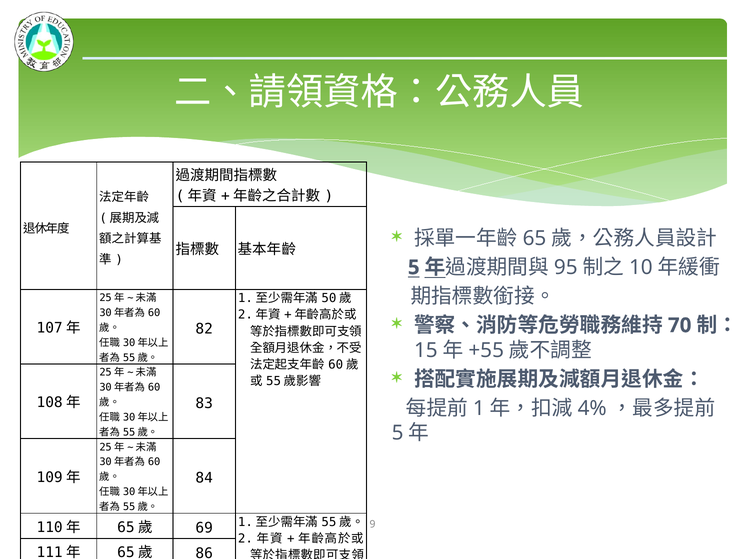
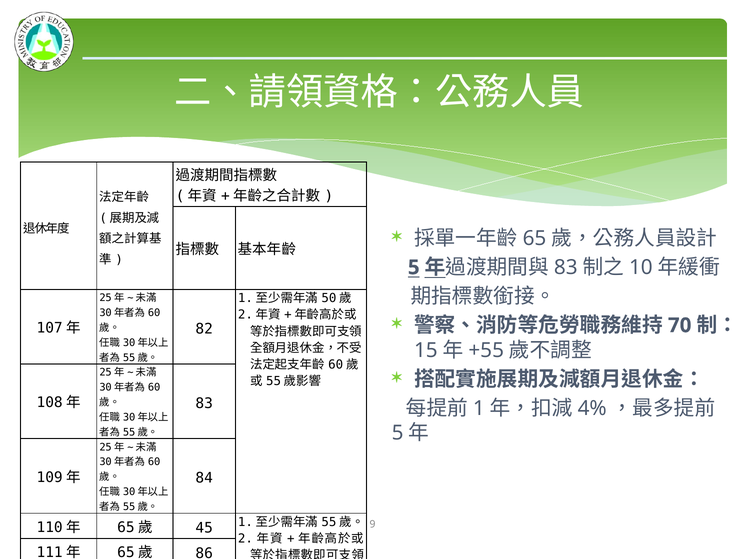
95 at (566, 267): 95 -> 83
69: 69 -> 45
